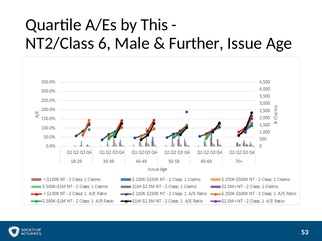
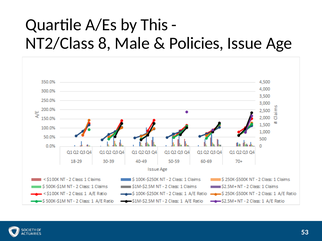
6: 6 -> 8
Further: Further -> Policies
